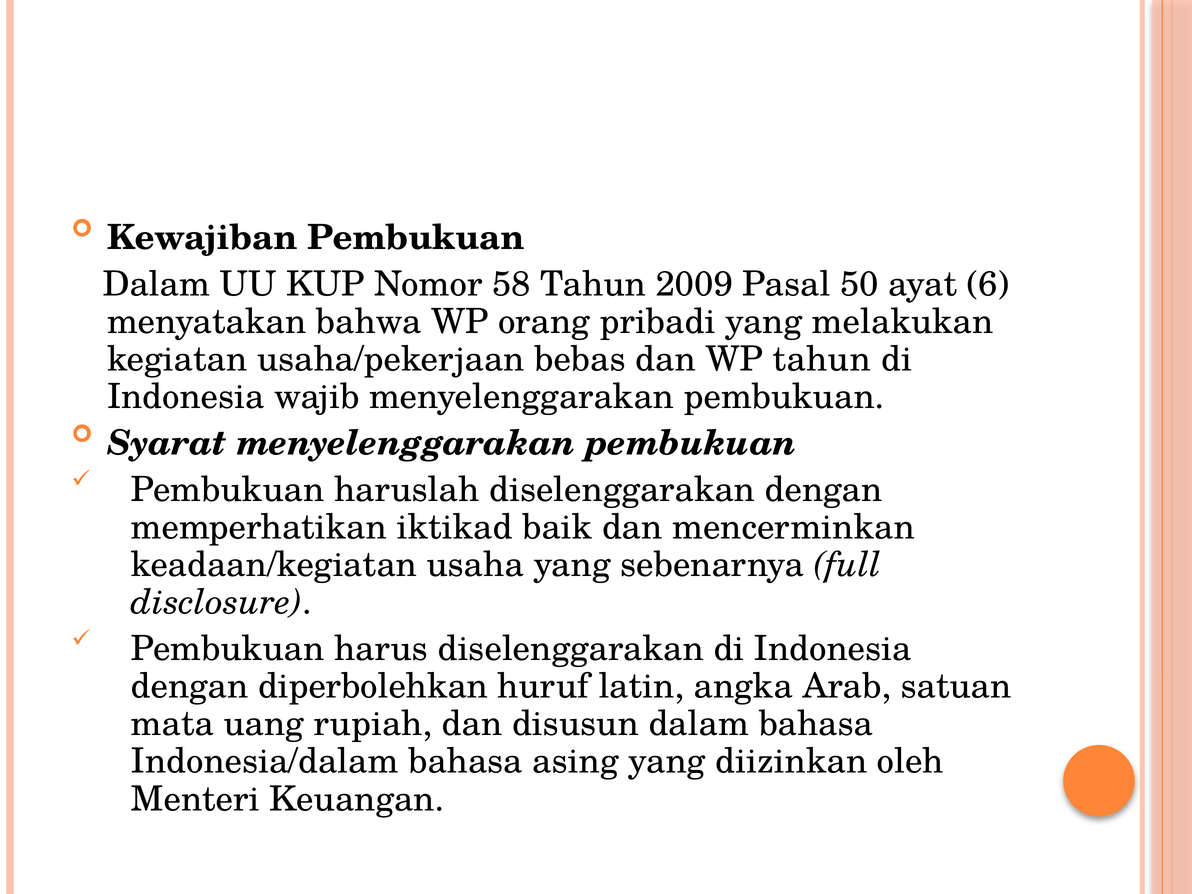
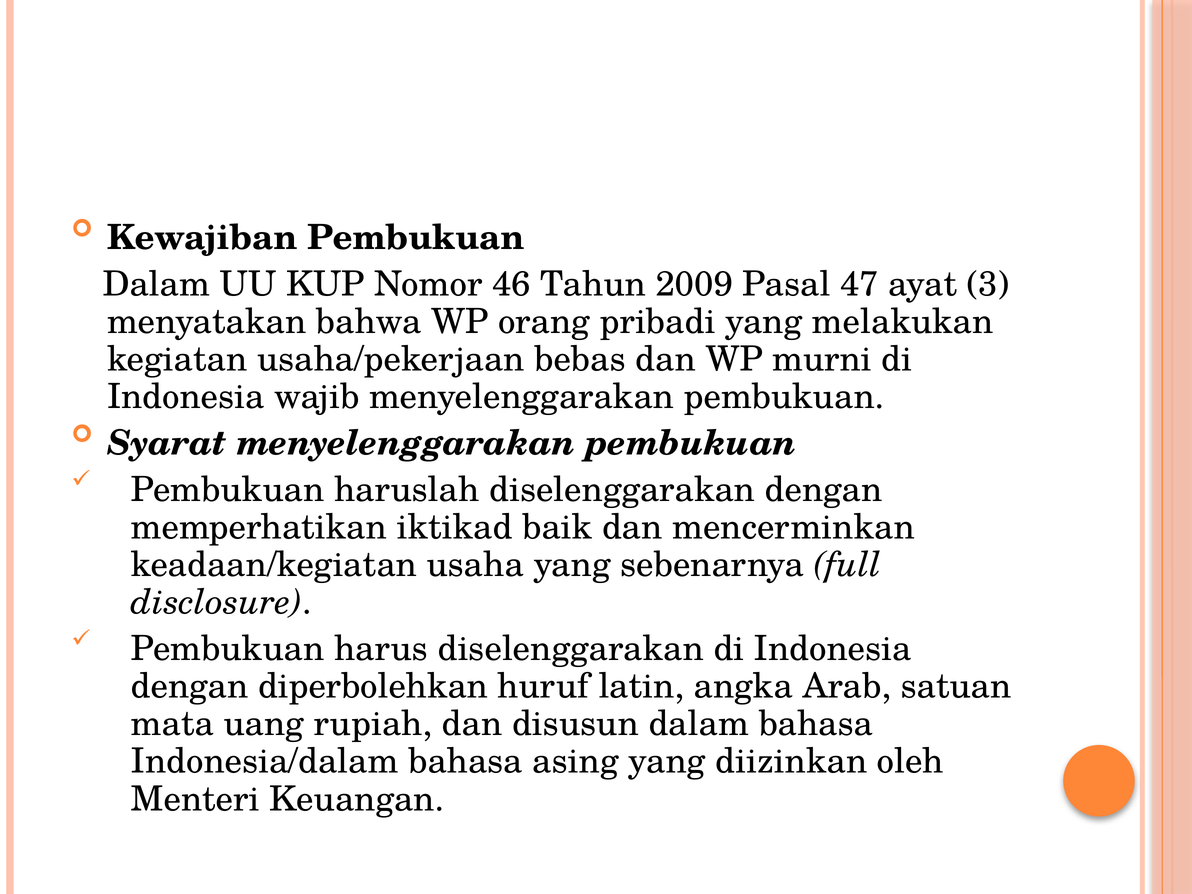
58: 58 -> 46
50: 50 -> 47
6: 6 -> 3
WP tahun: tahun -> murni
